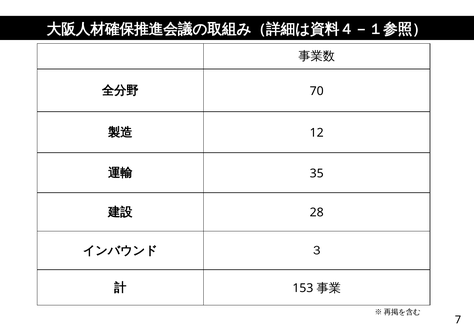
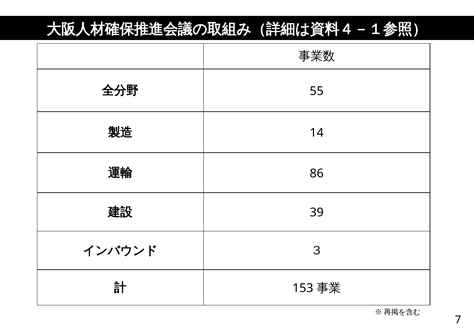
70: 70 -> 55
12: 12 -> 14
35: 35 -> 86
28: 28 -> 39
